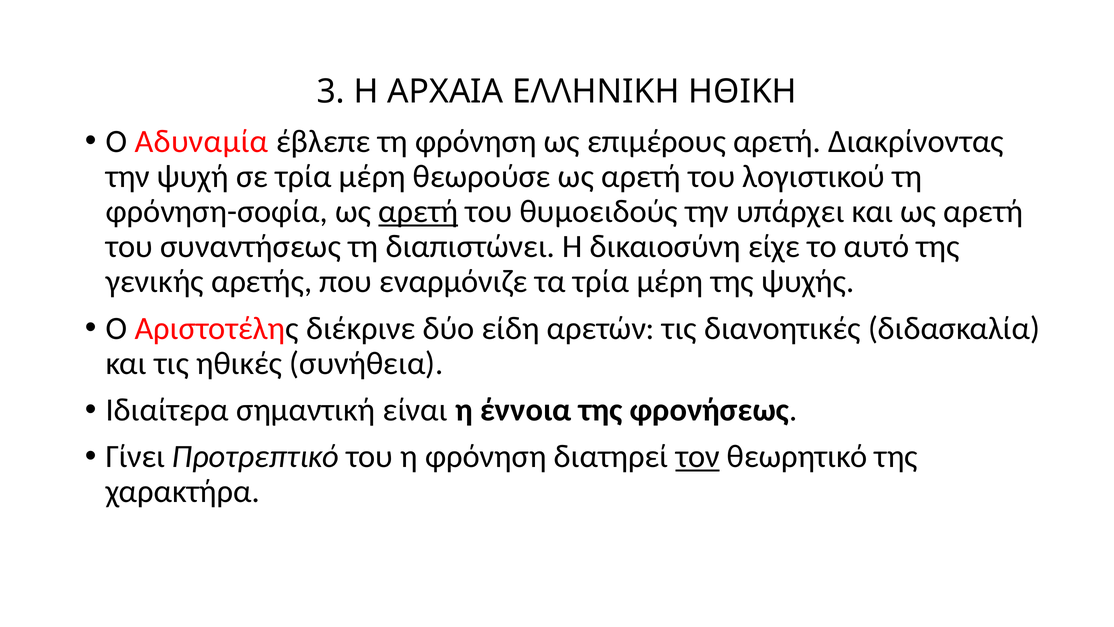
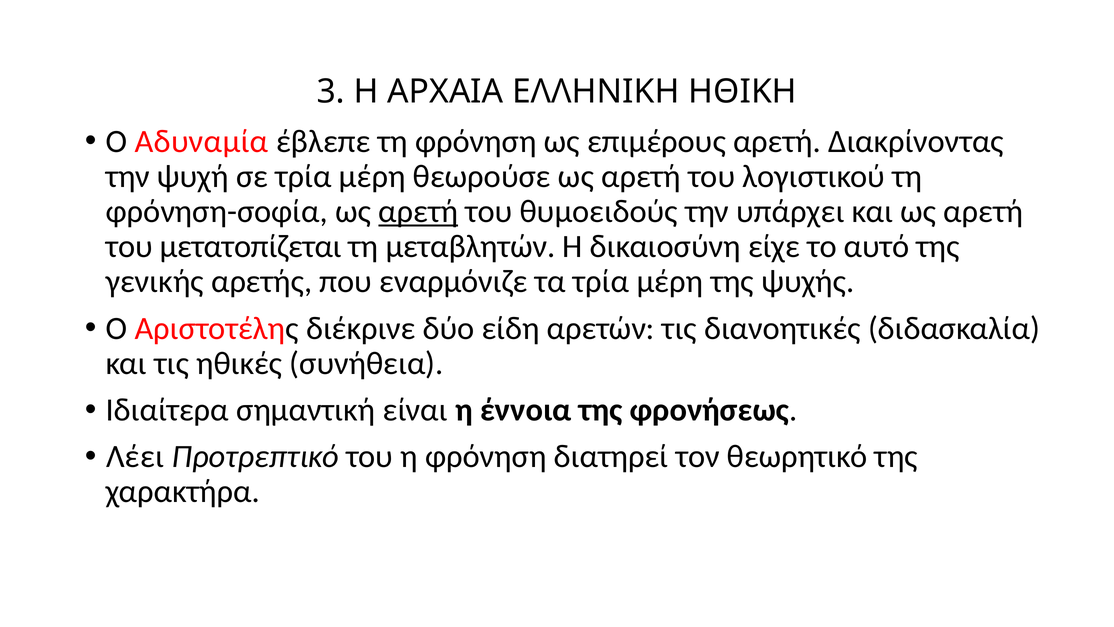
συναντήσεως: συναντήσεως -> μετατοπίζεται
διαπιστώνει: διαπιστώνει -> μεταβλητών
Γίνει: Γίνει -> Λέει
τον underline: present -> none
